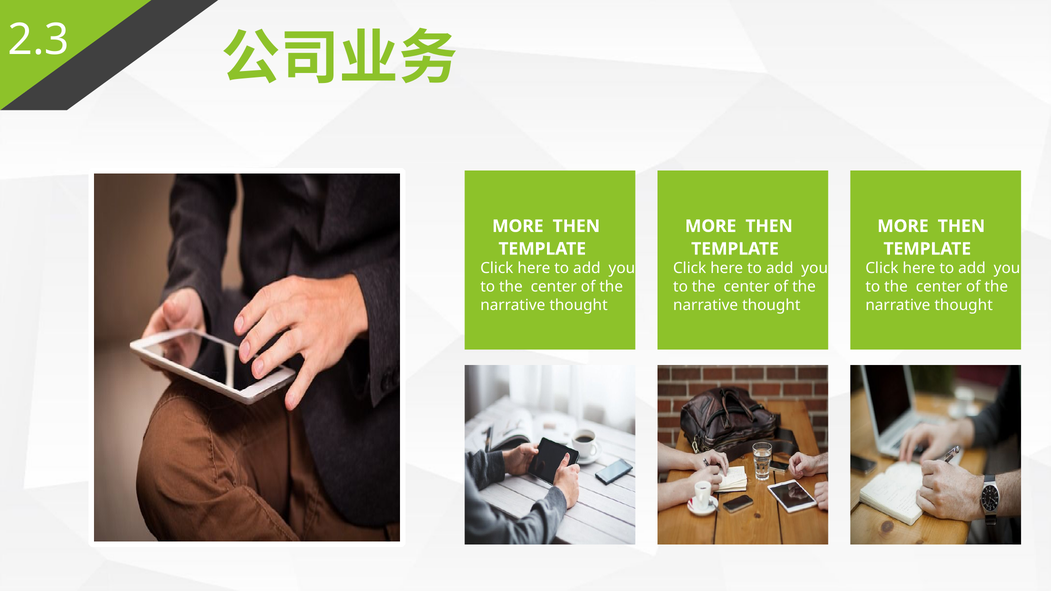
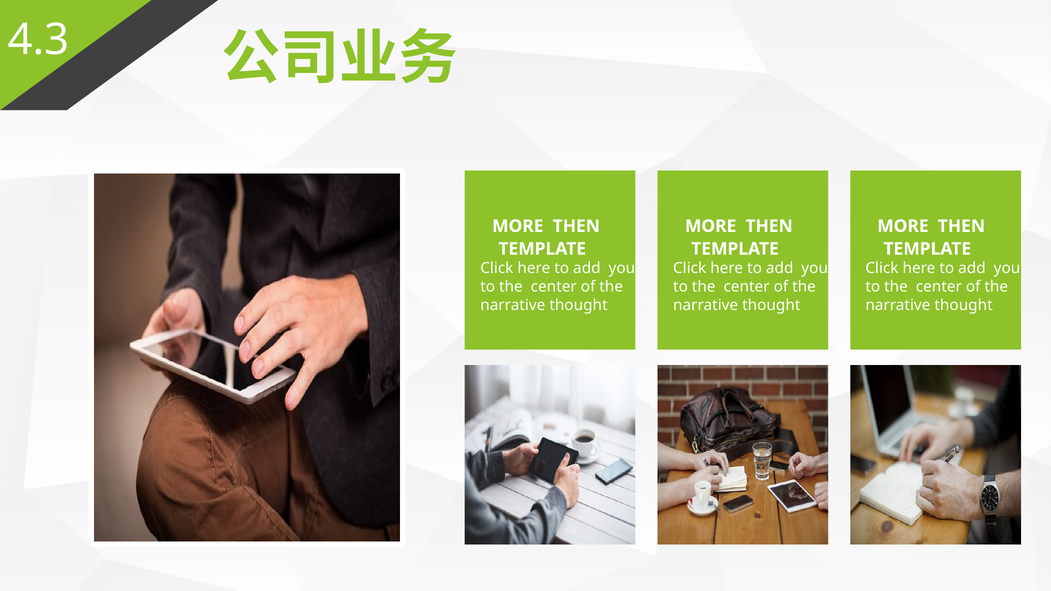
2.3: 2.3 -> 4.3
